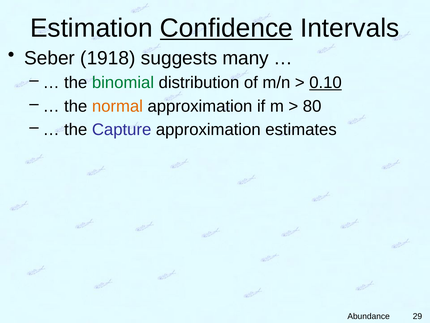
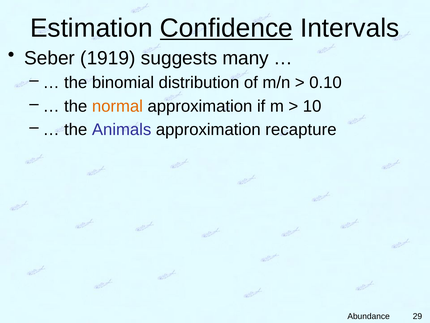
1918: 1918 -> 1919
binomial colour: green -> black
0.10 underline: present -> none
80: 80 -> 10
Capture: Capture -> Animals
estimates: estimates -> recapture
